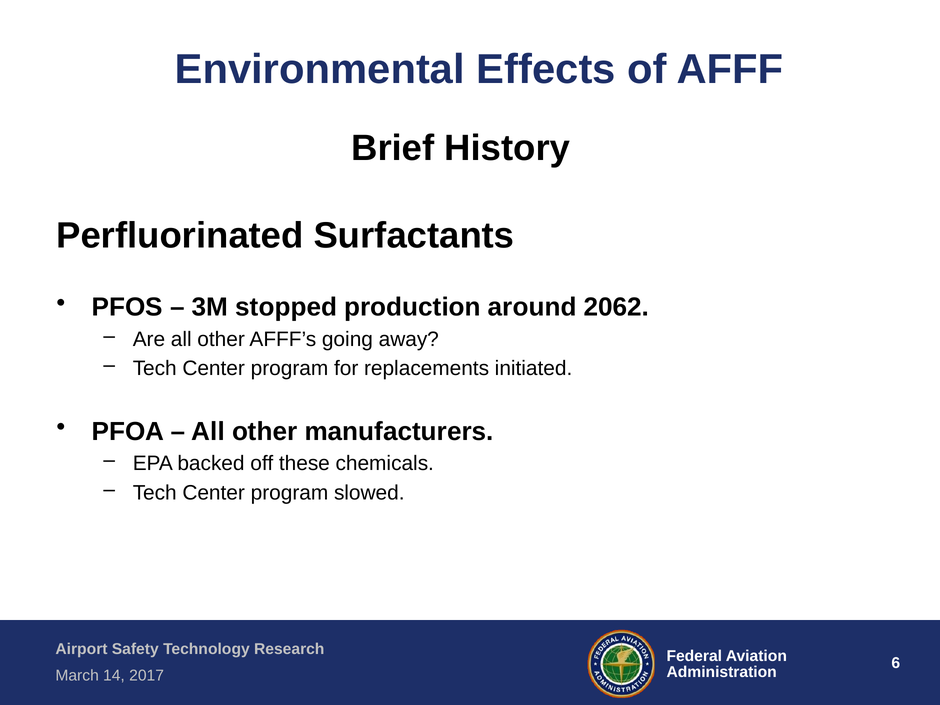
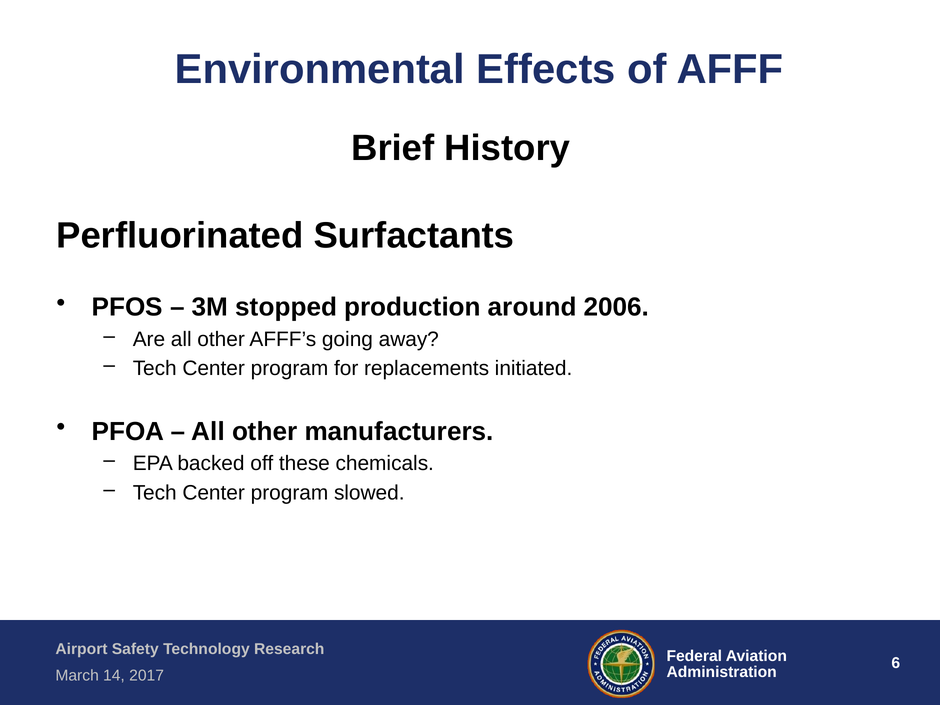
2062: 2062 -> 2006
